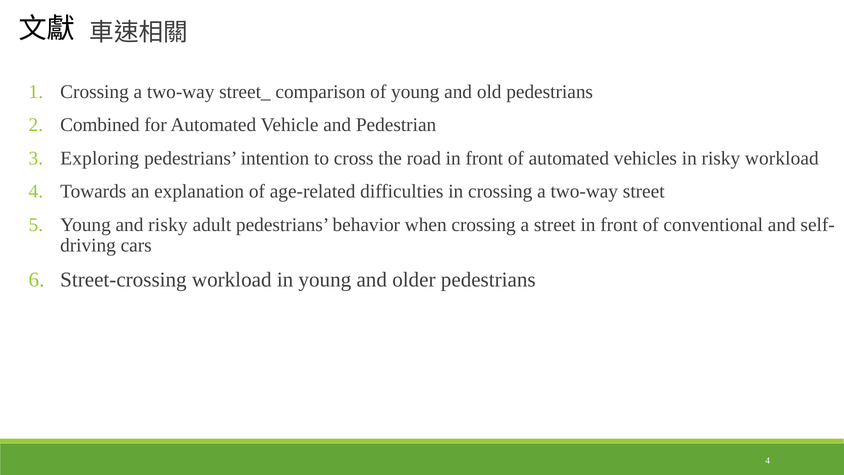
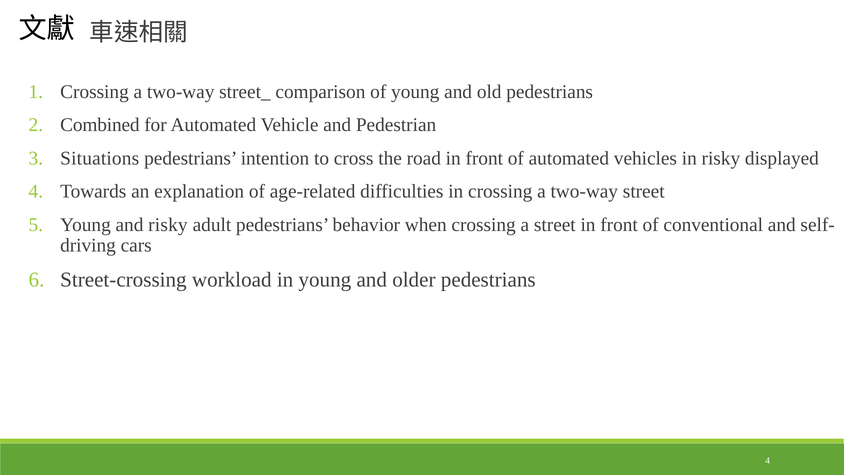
Exploring: Exploring -> Situations
risky workload: workload -> displayed
